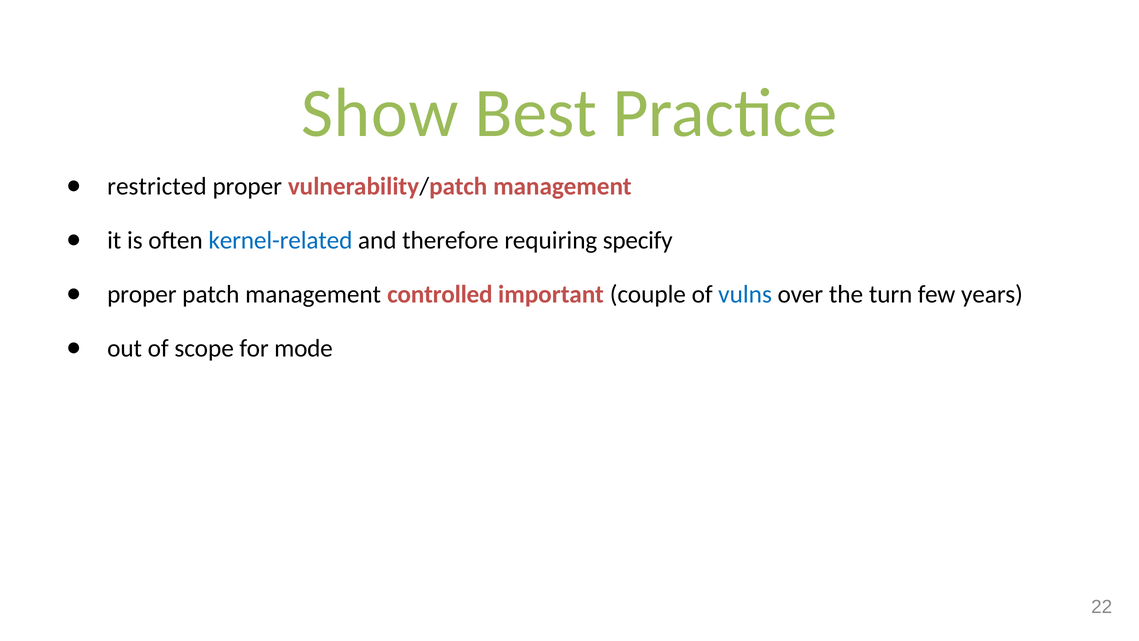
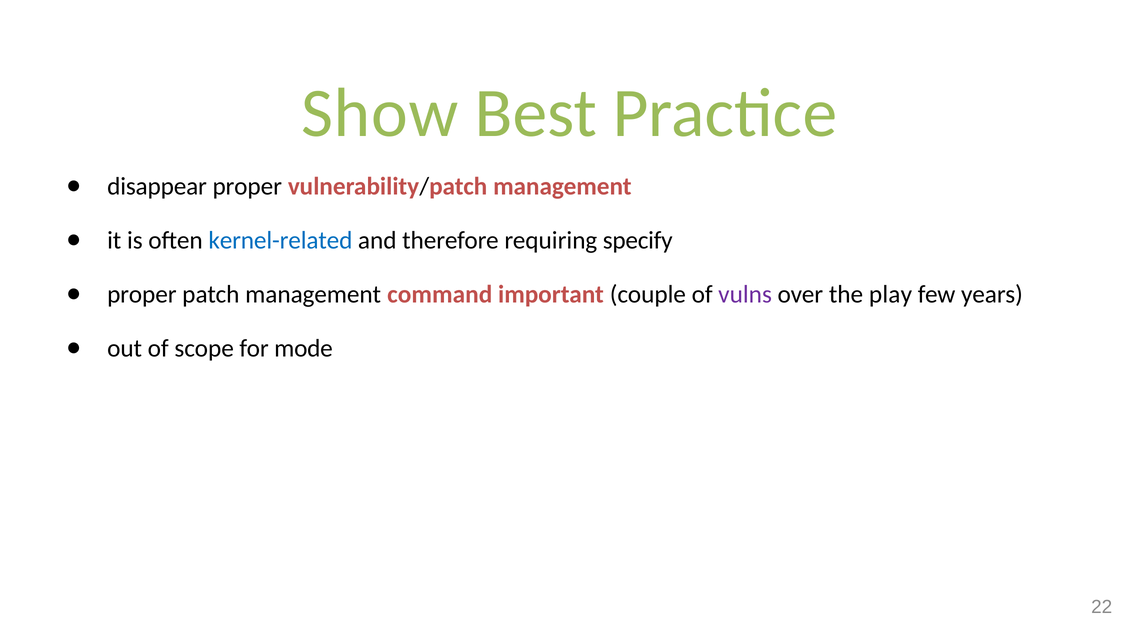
restricted: restricted -> disappear
controlled: controlled -> command
vulns colour: blue -> purple
turn: turn -> play
